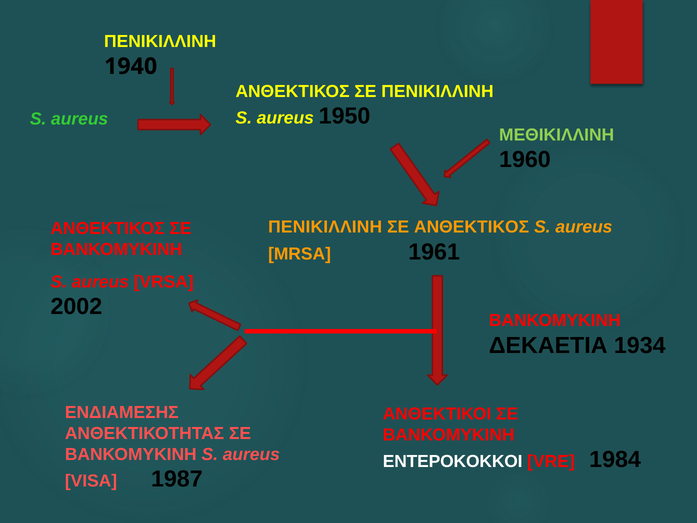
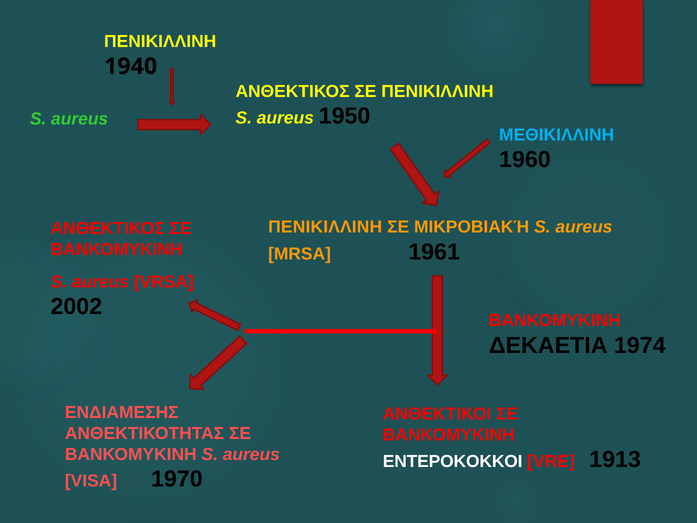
ΜΕΘΙΚΙΛΛΙΝΗ colour: light green -> light blue
ΣΕ ΑΝΘΕΚΤΙΚΟΣ: ΑΝΘΕΚΤΙΚΟΣ -> ΜΙΚΡΟΒΙΑΚΉ
1934: 1934 -> 1974
1984: 1984 -> 1913
1987: 1987 -> 1970
